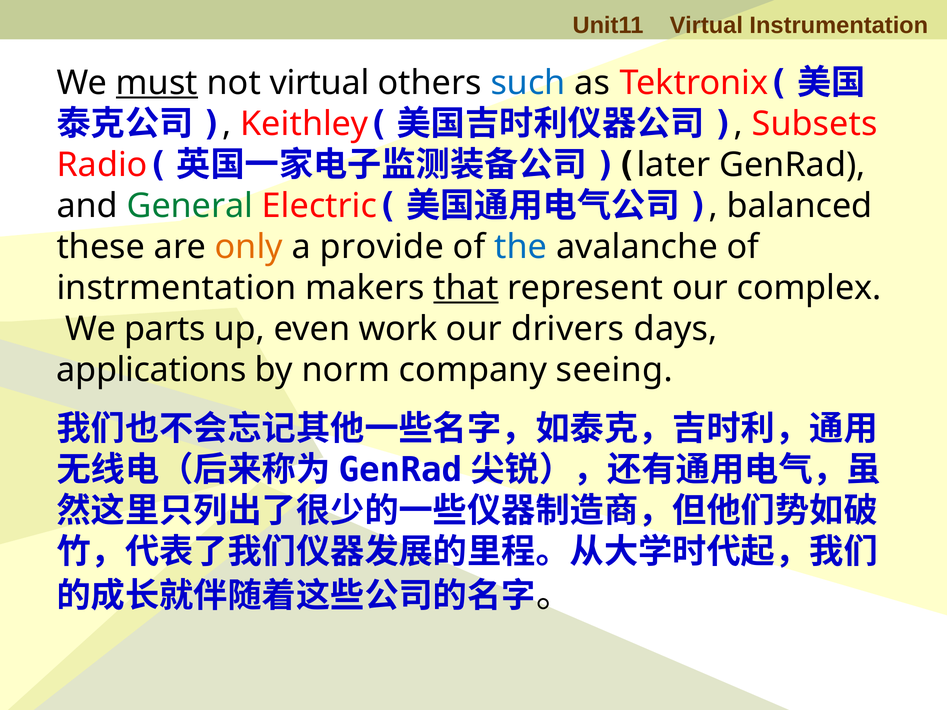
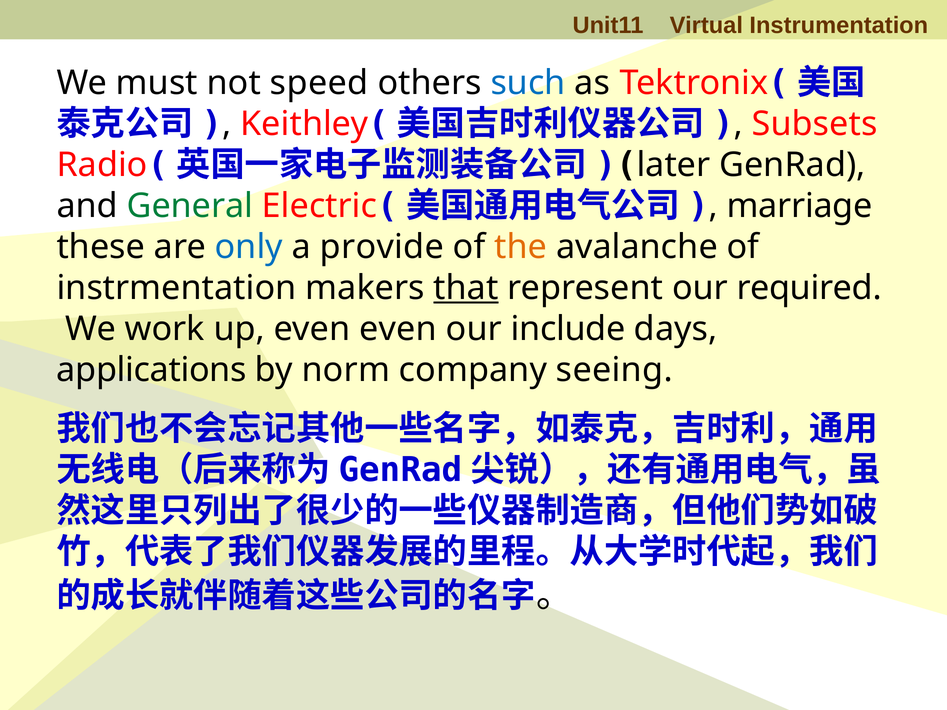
must underline: present -> none
not virtual: virtual -> speed
balanced: balanced -> marriage
only colour: orange -> blue
the colour: blue -> orange
complex: complex -> required
parts: parts -> work
even work: work -> even
drivers: drivers -> include
